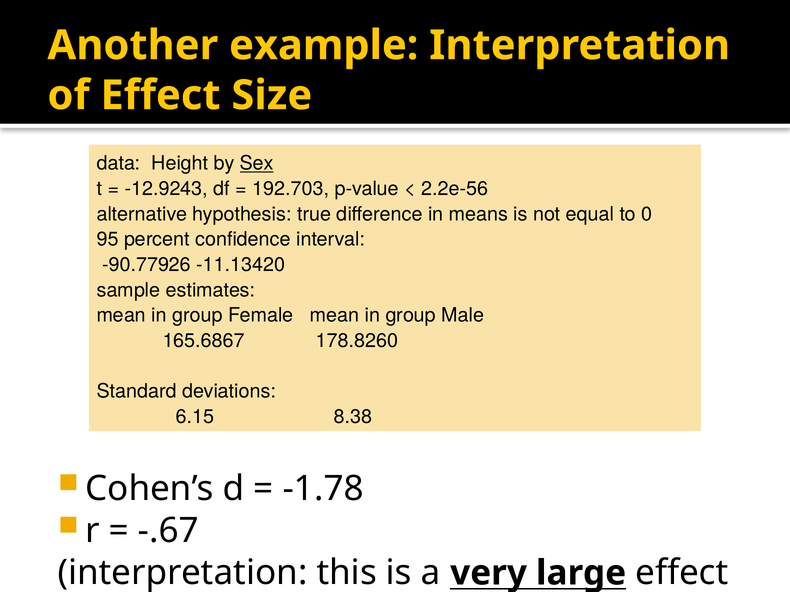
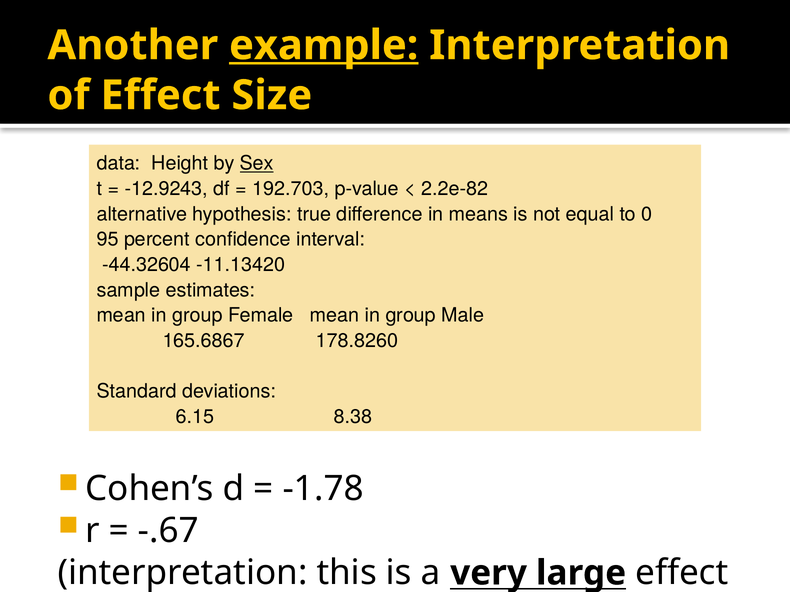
example underline: none -> present
2.2e-56: 2.2e-56 -> 2.2e-82
-90.77926: -90.77926 -> -44.32604
